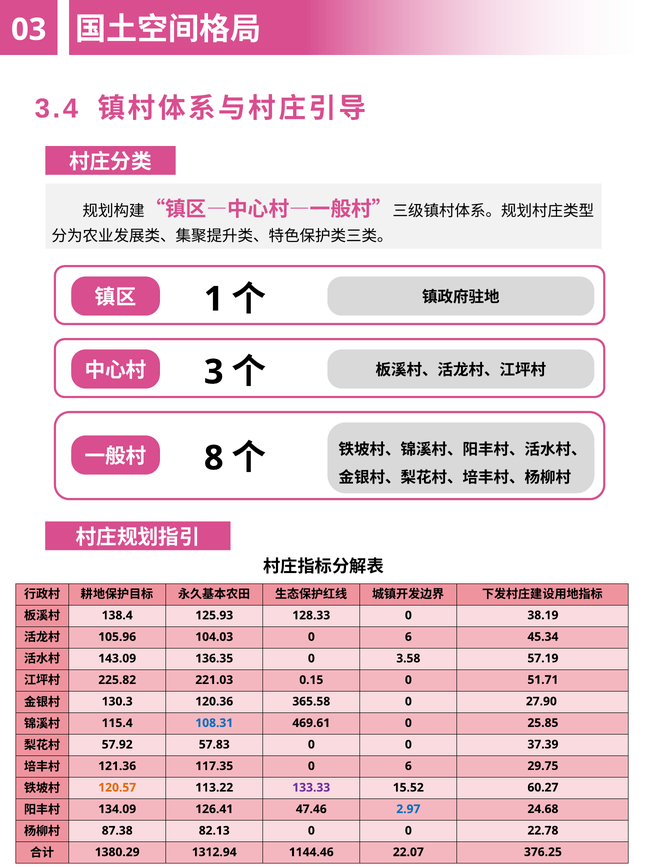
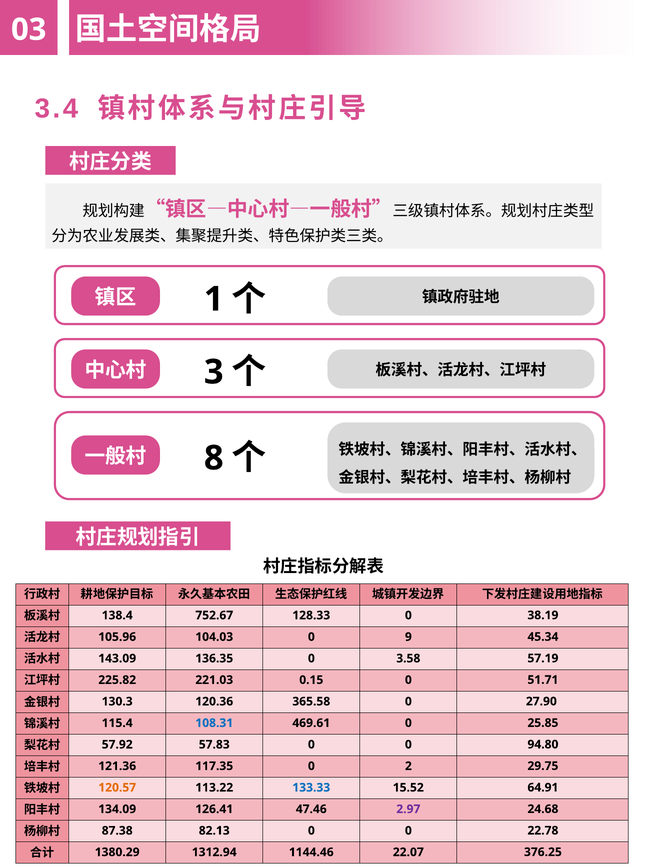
125.93: 125.93 -> 752.67
104.03 0 6: 6 -> 9
37.39: 37.39 -> 94.80
117.35 0 6: 6 -> 2
133.33 colour: purple -> blue
60.27: 60.27 -> 64.91
2.97 colour: blue -> purple
